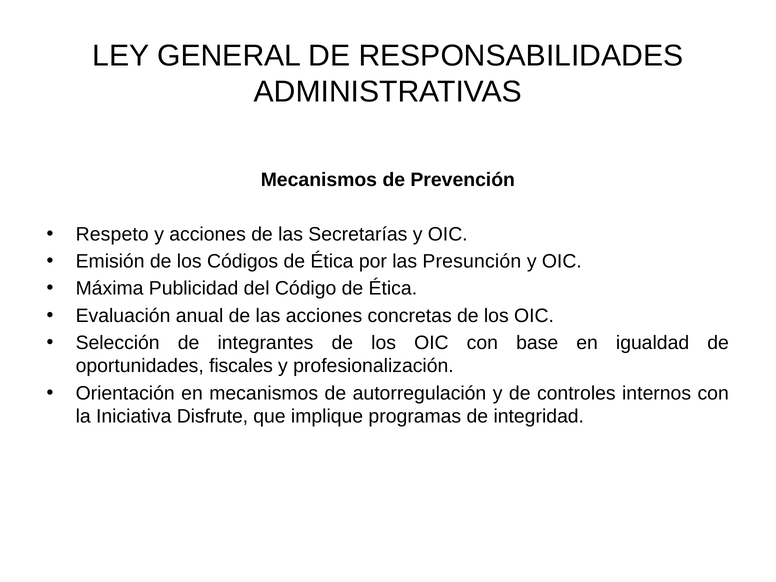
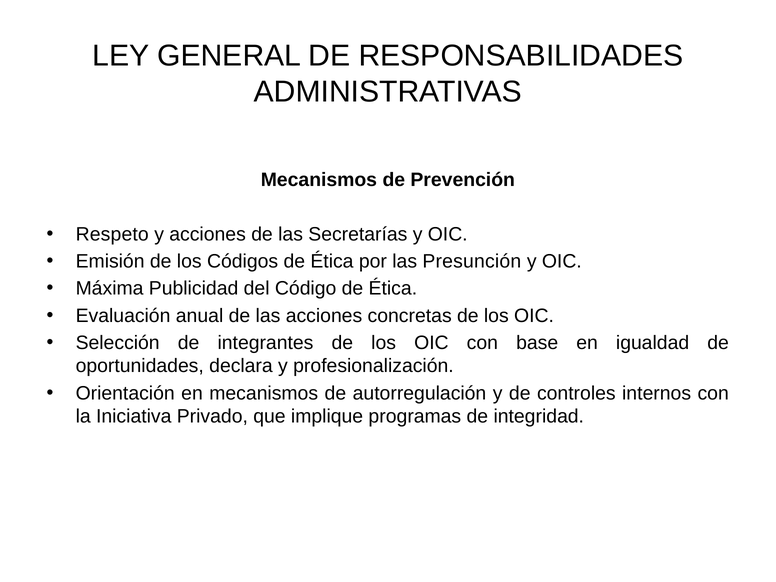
fiscales: fiscales -> declara
Disfrute: Disfrute -> Privado
